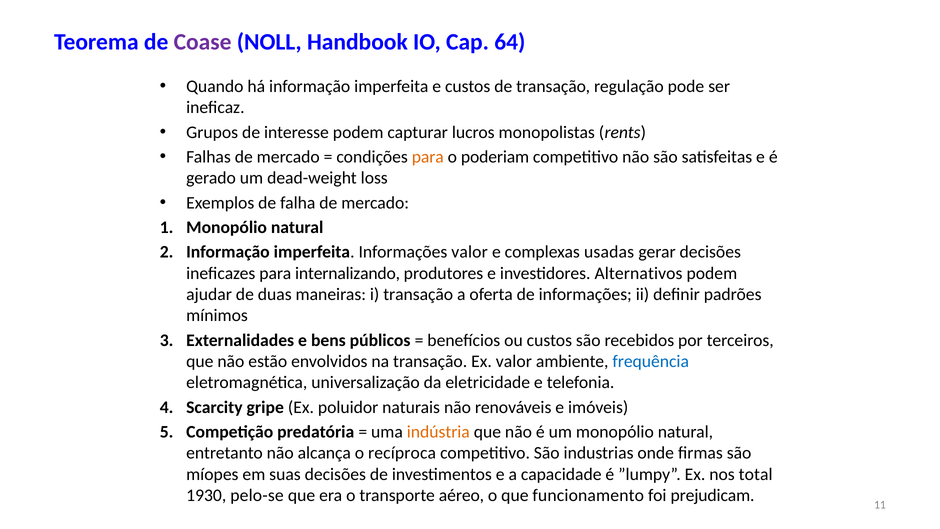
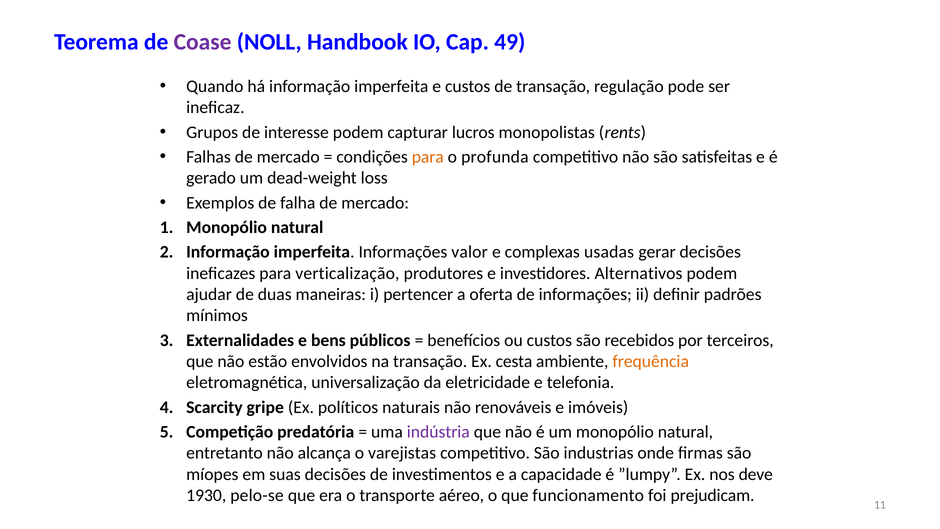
64: 64 -> 49
poderiam: poderiam -> profunda
internalizando: internalizando -> verticalização
i transação: transação -> pertencer
Ex valor: valor -> cesta
frequência colour: blue -> orange
poluidor: poluidor -> políticos
indústria colour: orange -> purple
recíproca: recíproca -> varejistas
total: total -> deve
